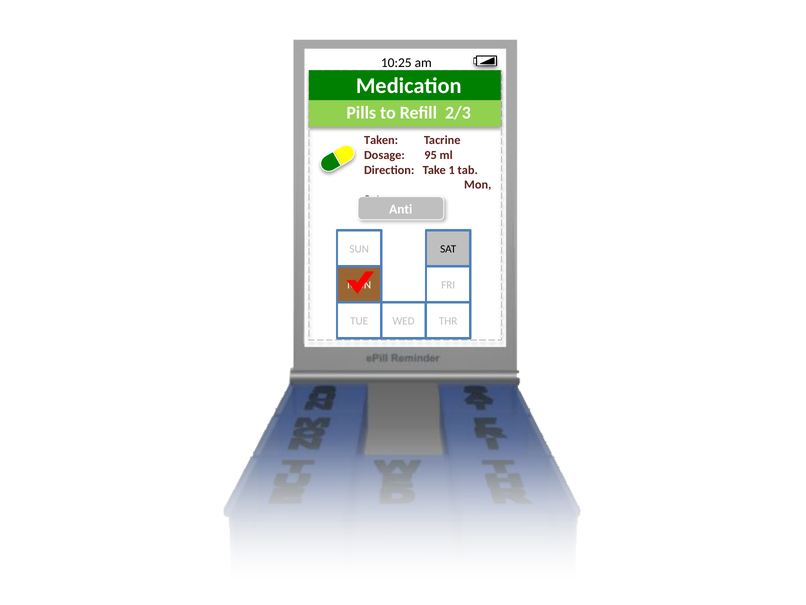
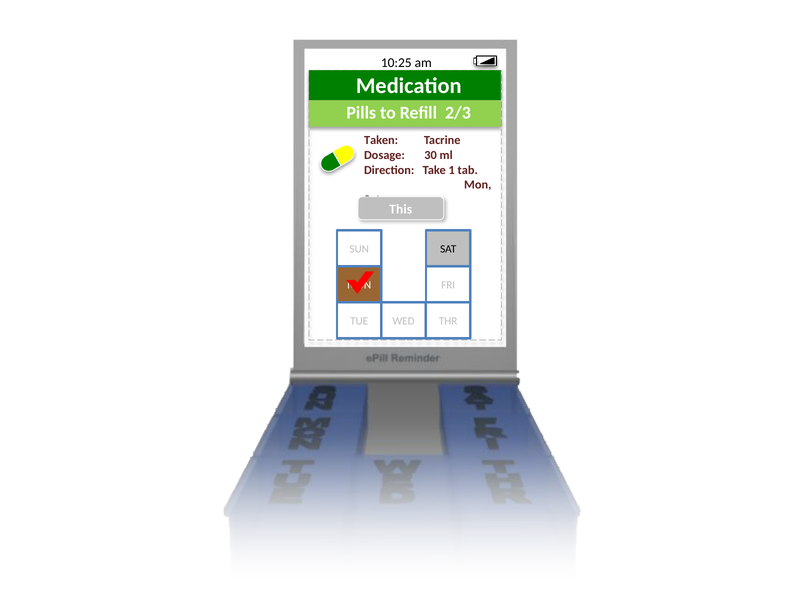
95: 95 -> 30
Anti: Anti -> This
